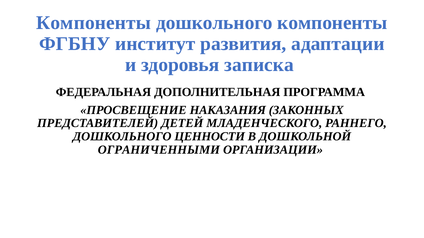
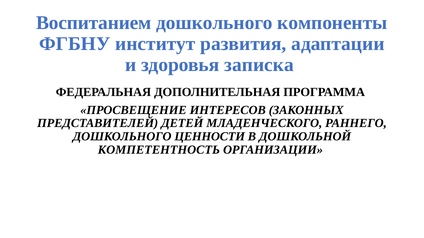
Компоненты at (94, 23): Компоненты -> Воспитанием
НАКАЗАНИЯ: НАКАЗАНИЯ -> ИНТЕРЕСОВ
ОГРАНИЧЕННЫМИ: ОГРАНИЧЕННЫМИ -> КОМПЕТЕНТНОСТЬ
